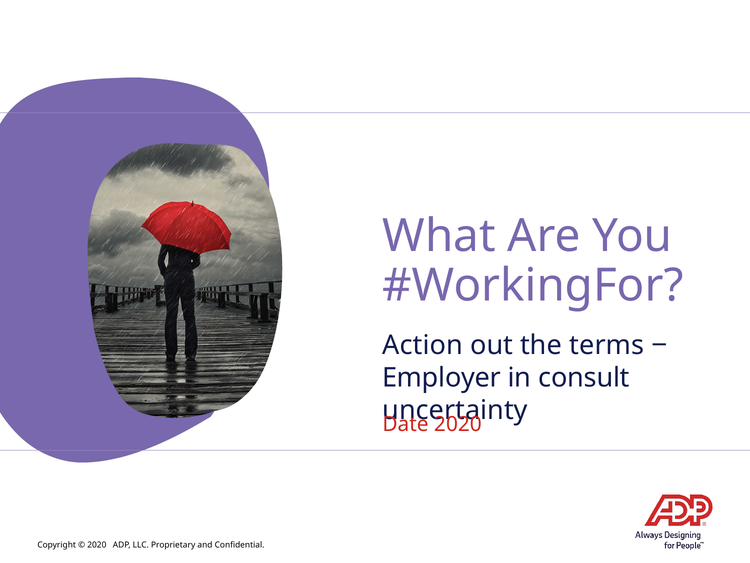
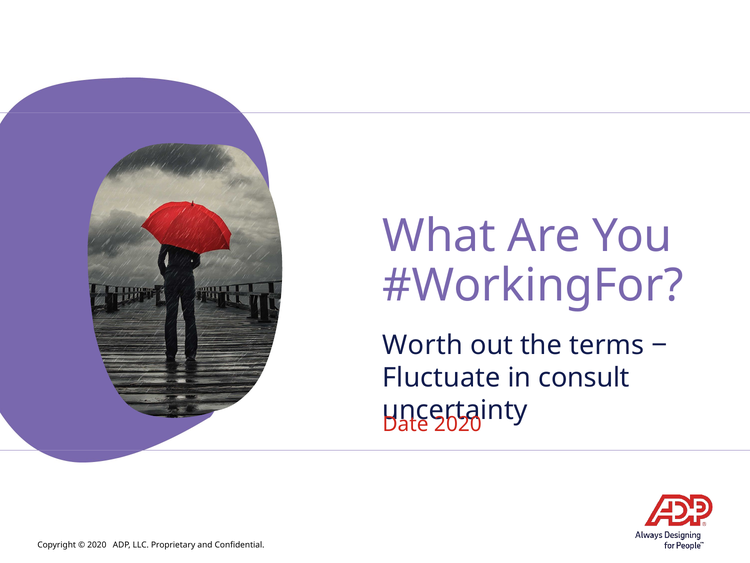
Action: Action -> Worth
Employer: Employer -> Fluctuate
